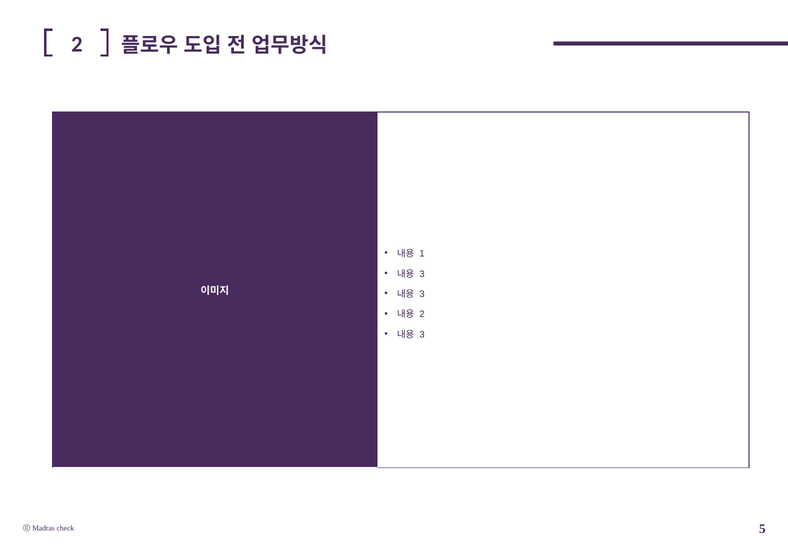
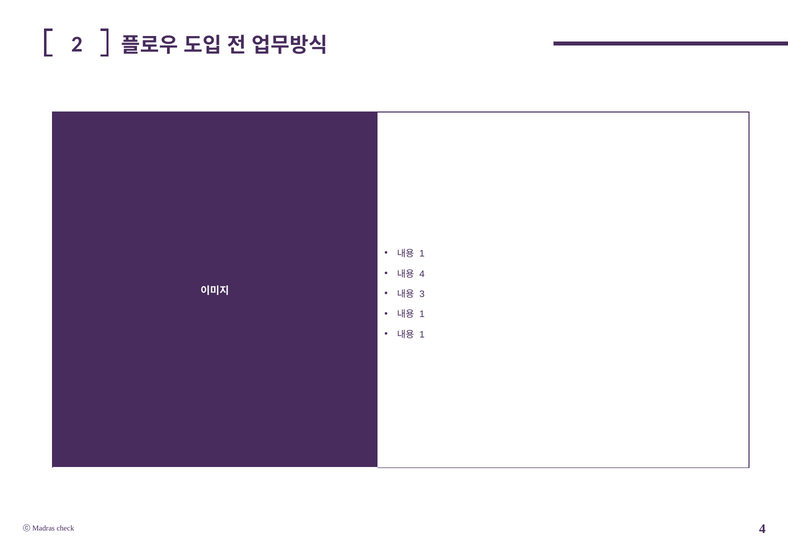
3 at (422, 274): 3 -> 4
2 at (422, 314): 2 -> 1
3 at (422, 335): 3 -> 1
check 5: 5 -> 4
